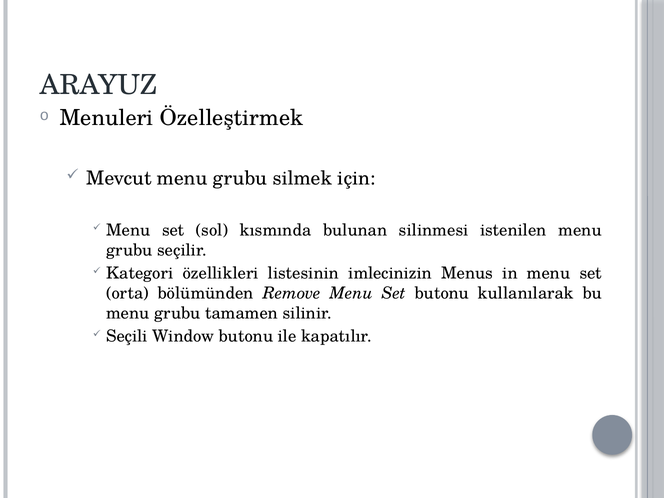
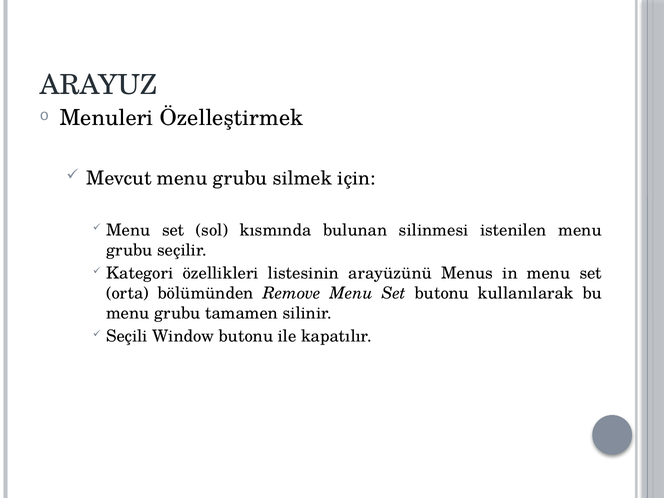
imlecinizin: imlecinizin -> arayüzünü
